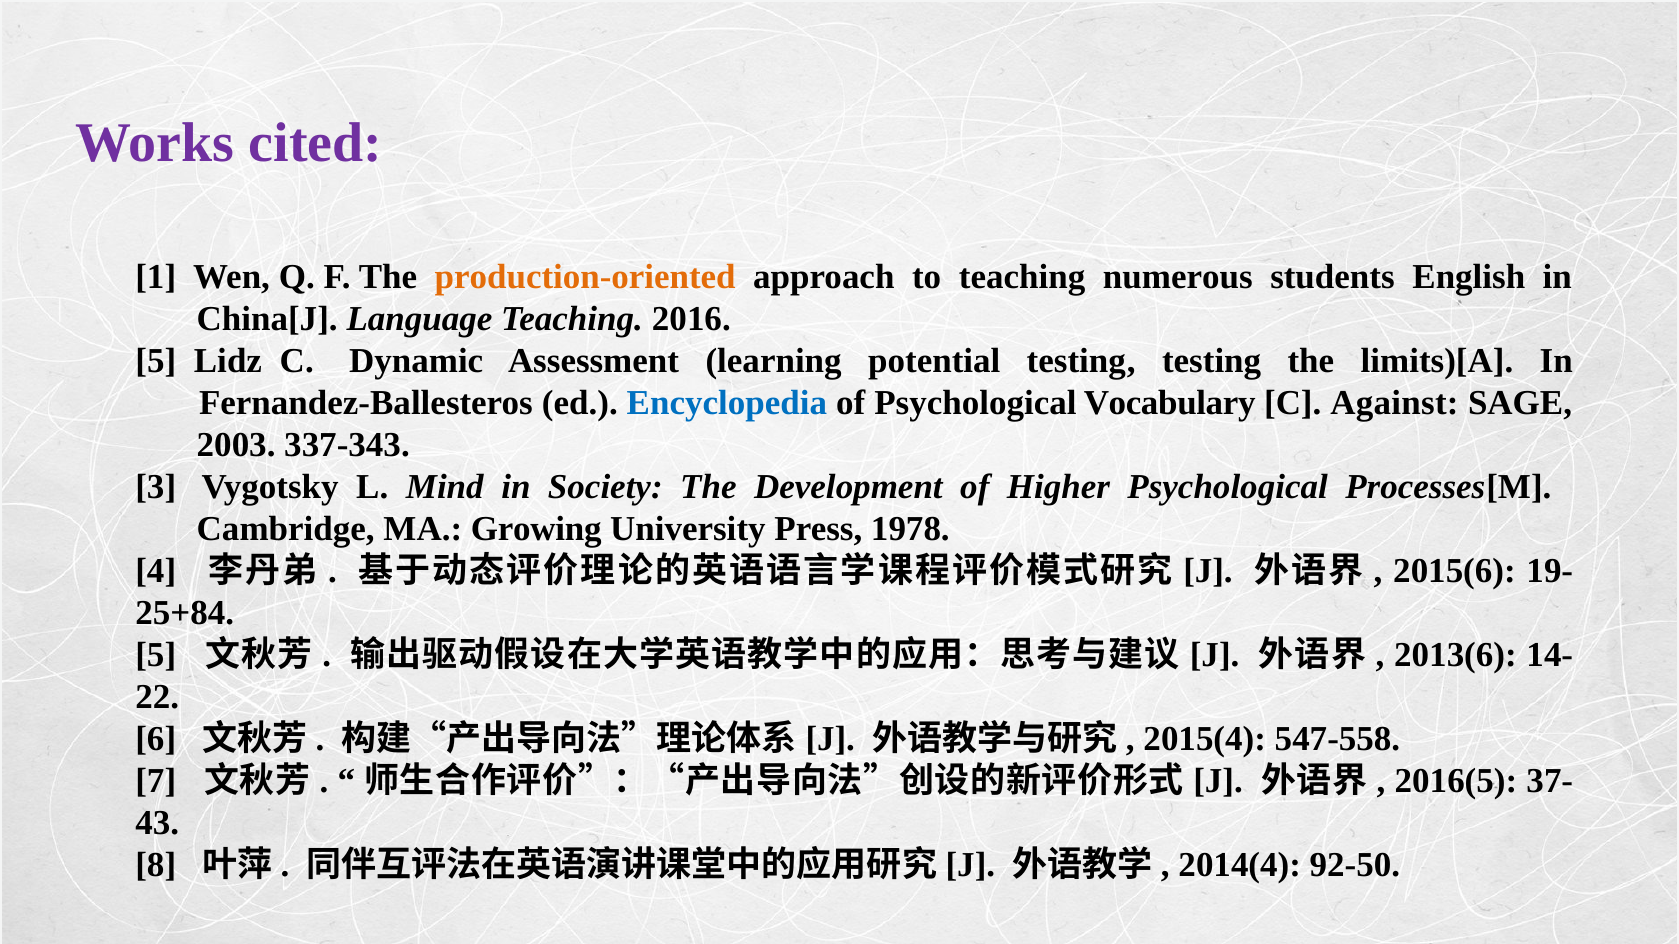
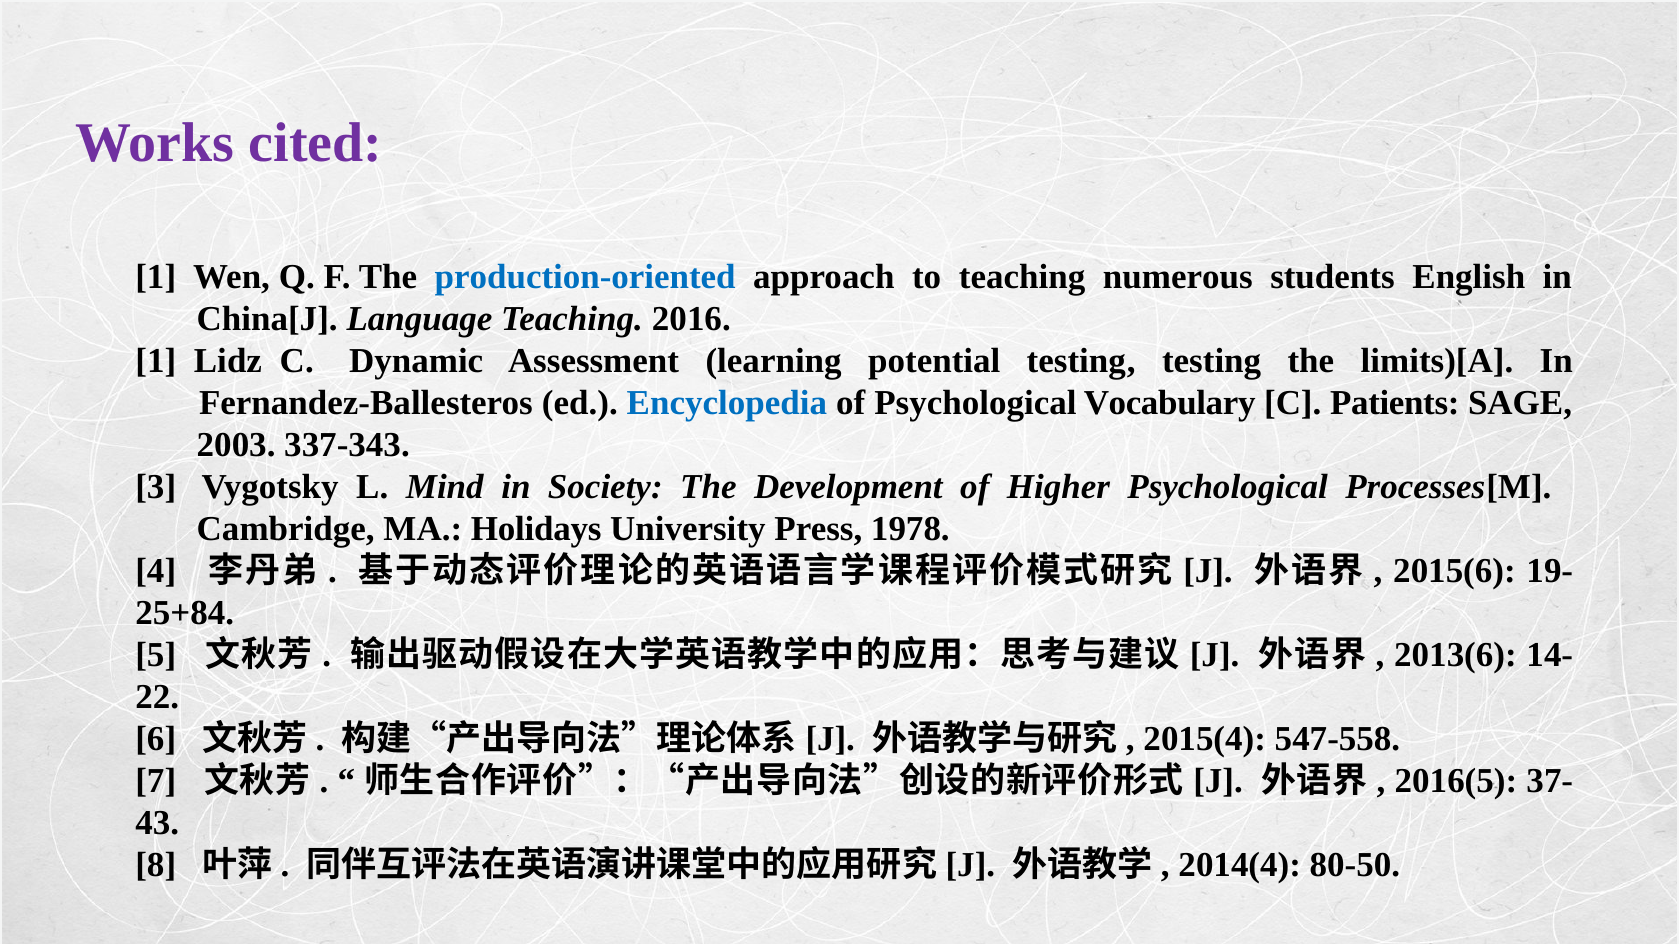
production-oriented colour: orange -> blue
5 at (156, 361): 5 -> 1
Against: Against -> Patients
Growing: Growing -> Holidays
92-50: 92-50 -> 80-50
